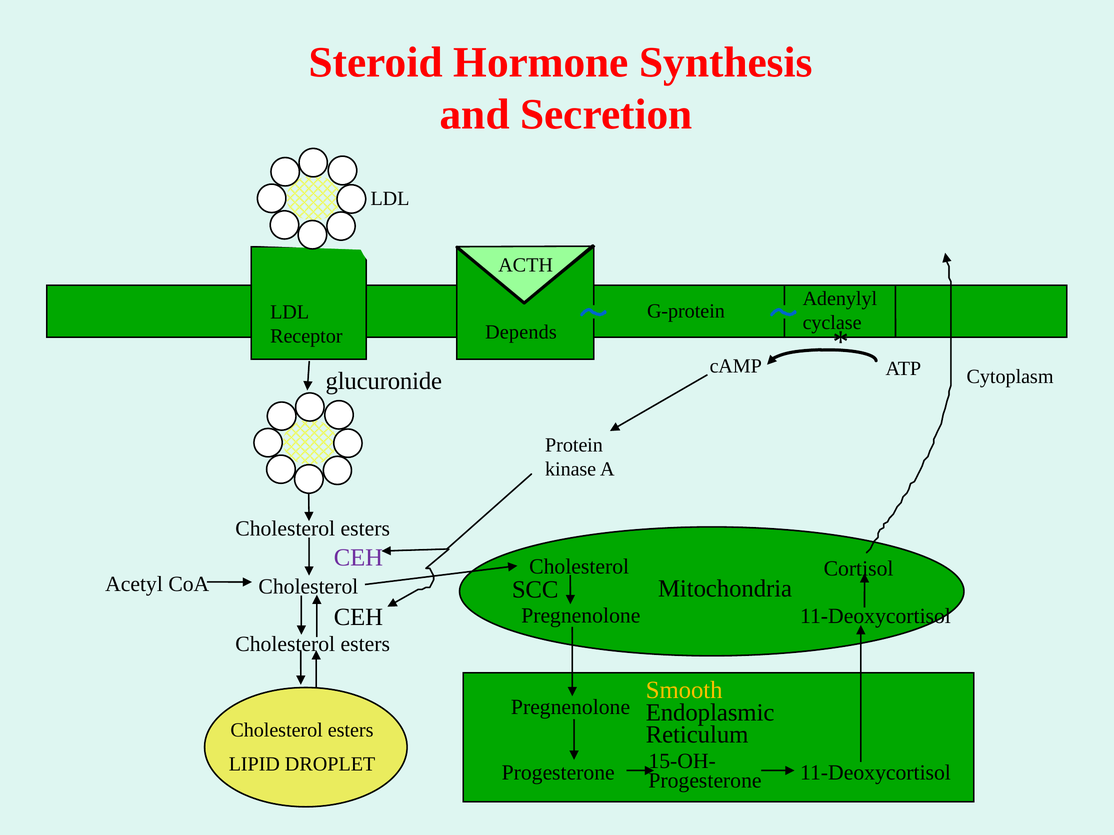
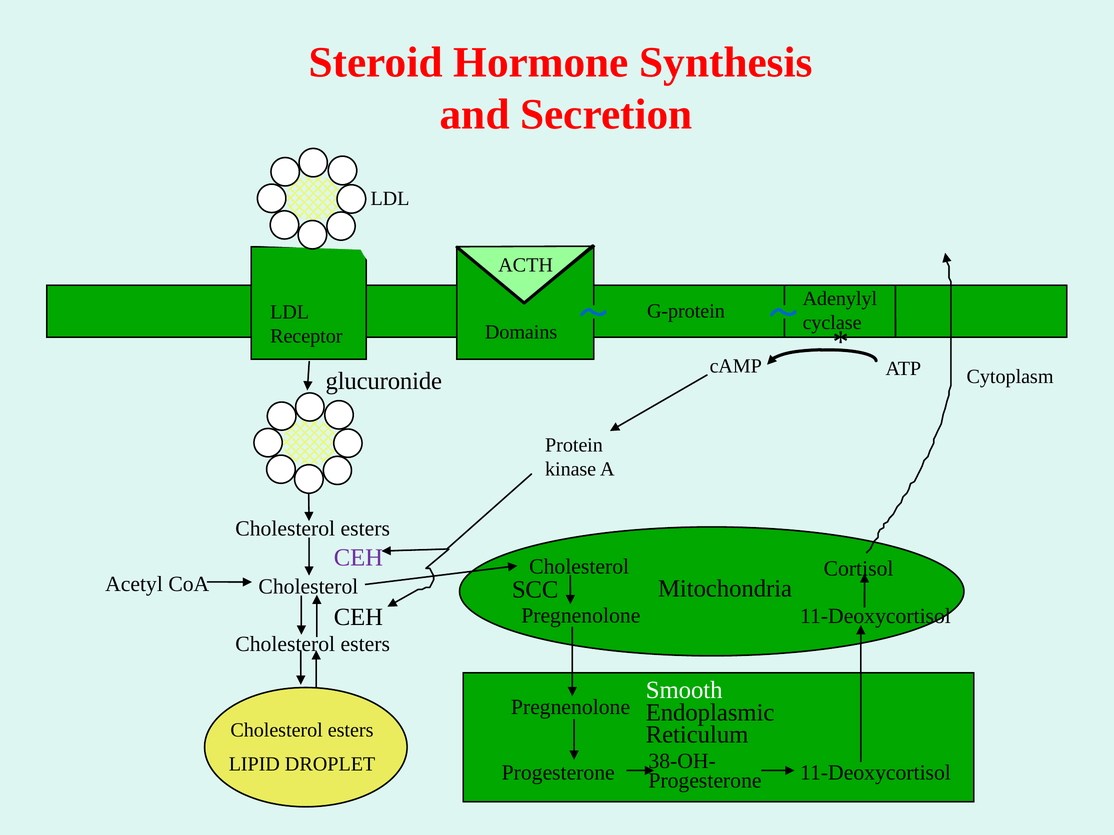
Depends: Depends -> Domains
Smooth colour: yellow -> white
15-OH-: 15-OH- -> 38-OH-
